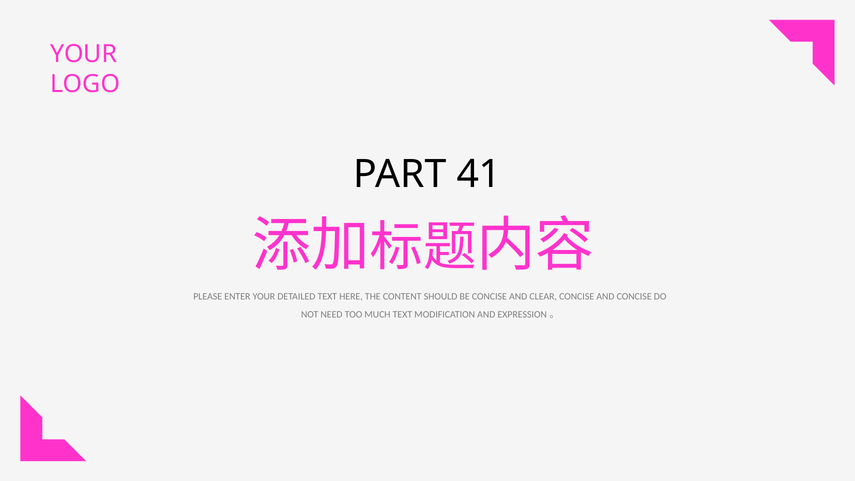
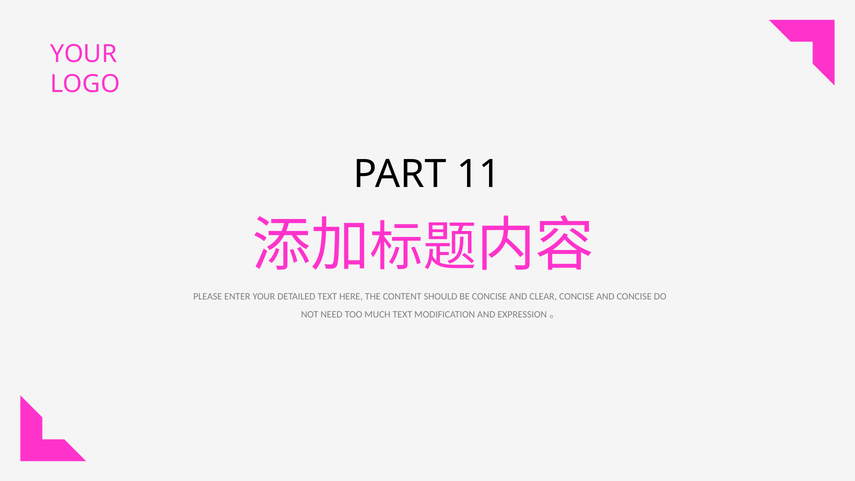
41: 41 -> 11
